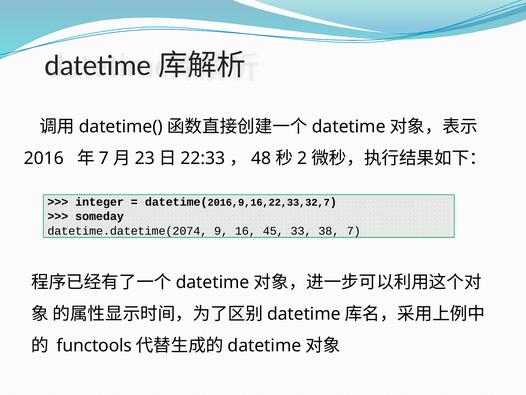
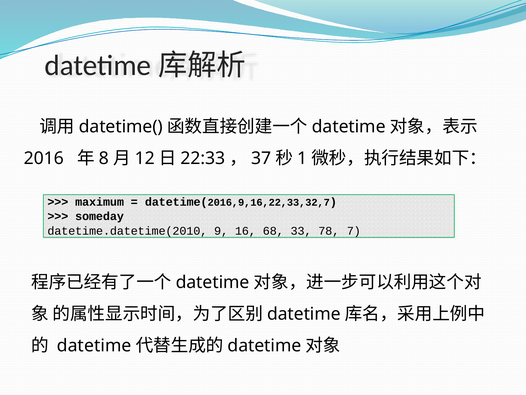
7 at (104, 158): 7 -> 8
23: 23 -> 12
48: 48 -> 37
2: 2 -> 1
integer: integer -> maximum
datetime.datetime(2074: datetime.datetime(2074 -> datetime.datetime(2010
45: 45 -> 68
38: 38 -> 78
functools at (94, 345): functools -> datetime
